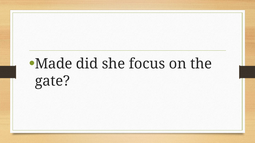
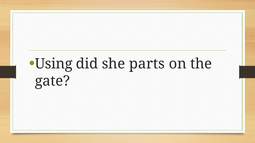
Made: Made -> Using
focus: focus -> parts
